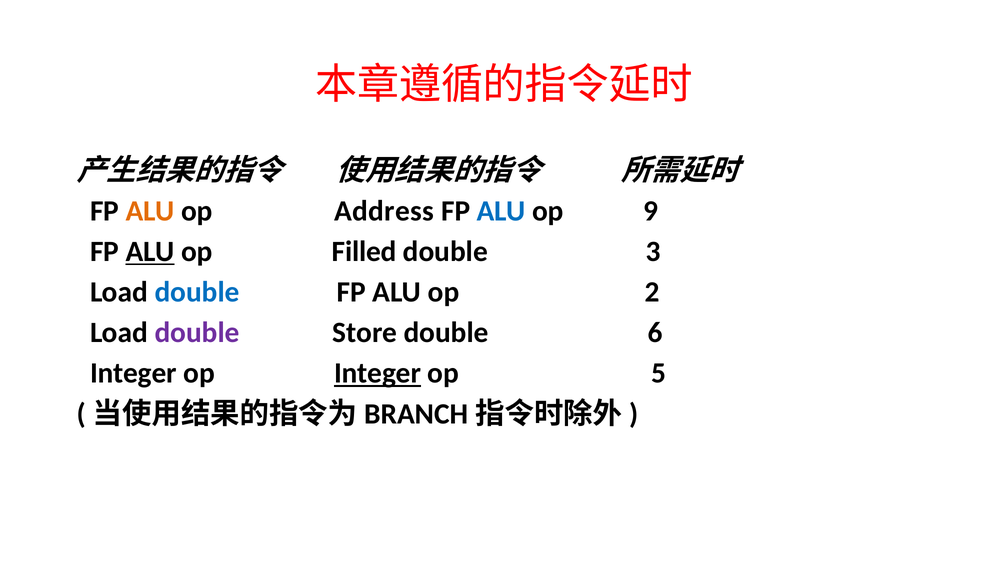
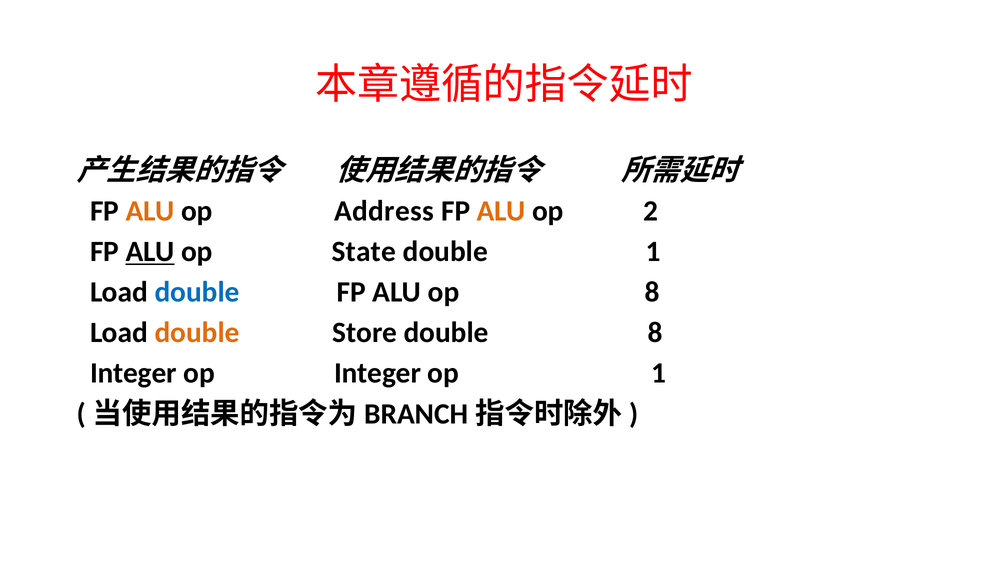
ALU at (501, 211) colour: blue -> orange
9: 9 -> 2
Filled: Filled -> State
double 3: 3 -> 1
op 2: 2 -> 8
double at (197, 333) colour: purple -> orange
double 6: 6 -> 8
Integer at (378, 373) underline: present -> none
op 5: 5 -> 1
